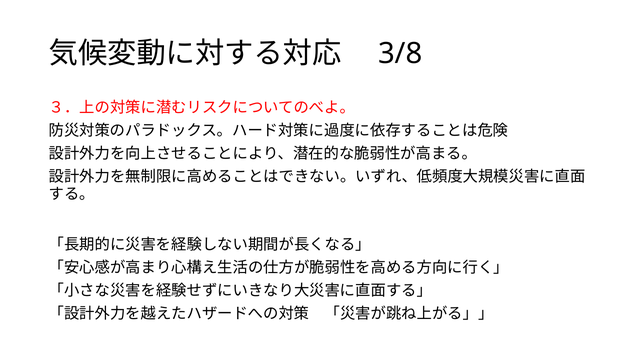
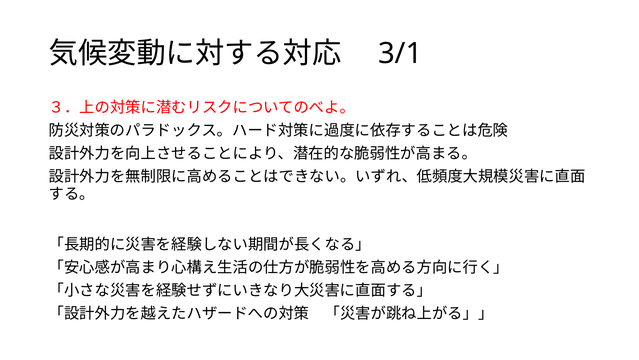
3/8: 3/8 -> 3/1
